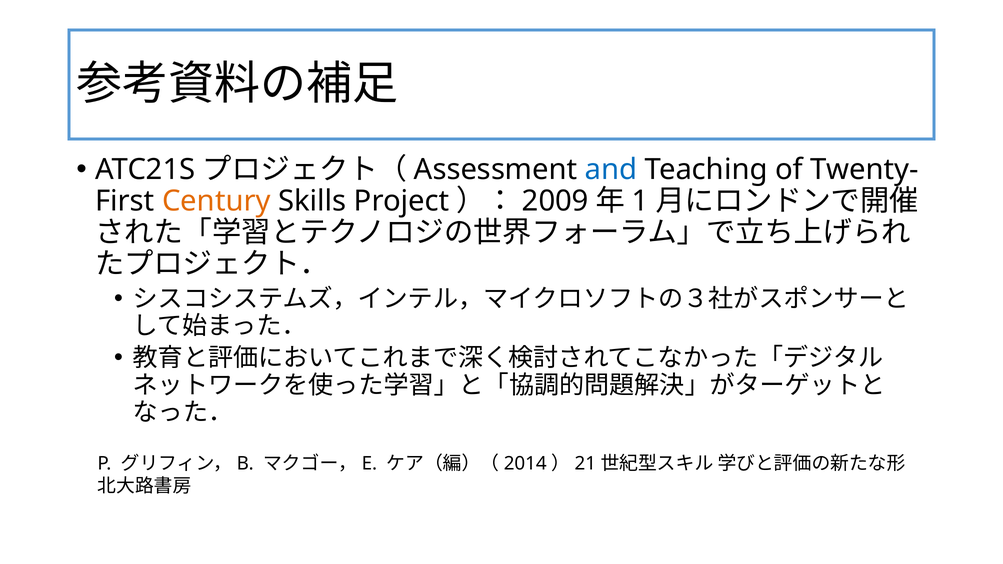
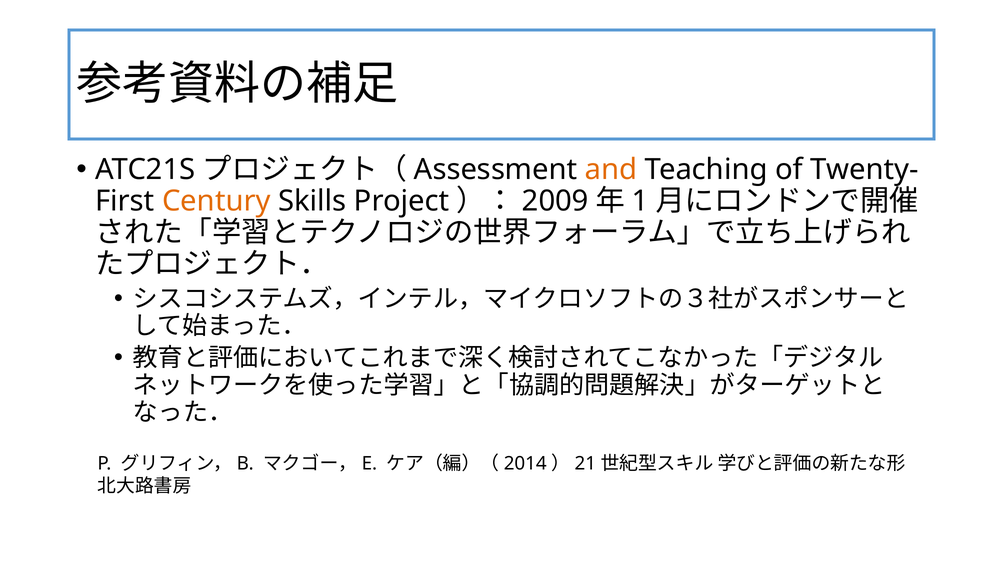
and colour: blue -> orange
